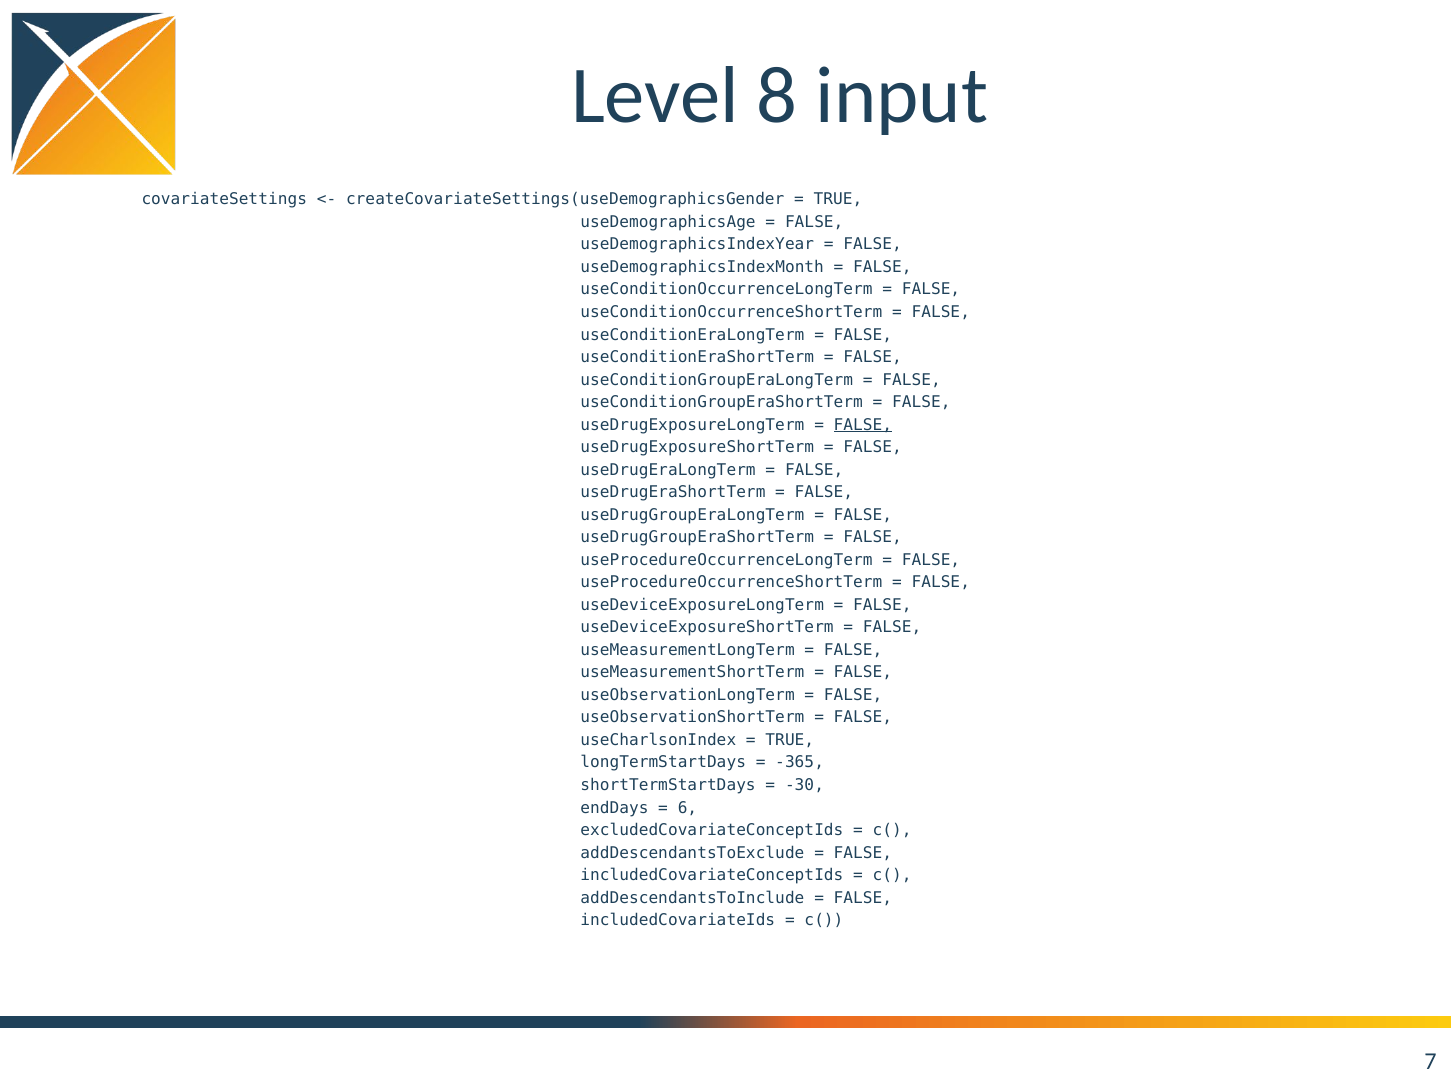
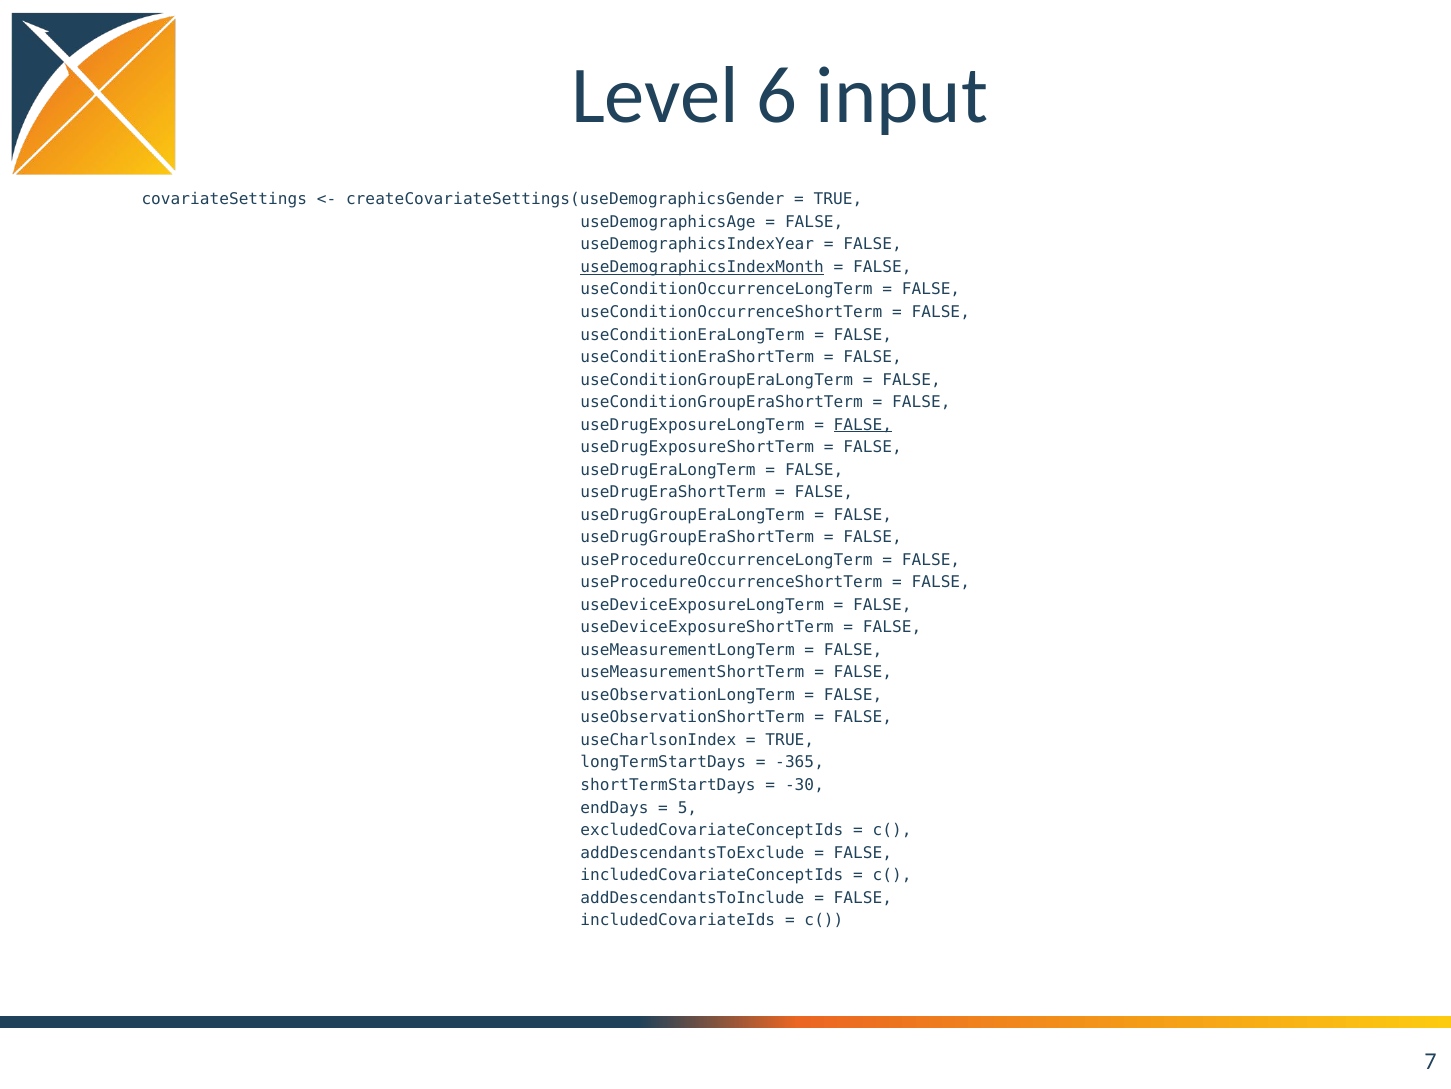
8: 8 -> 6
useDemographicsIndexMonth underline: none -> present
6: 6 -> 5
